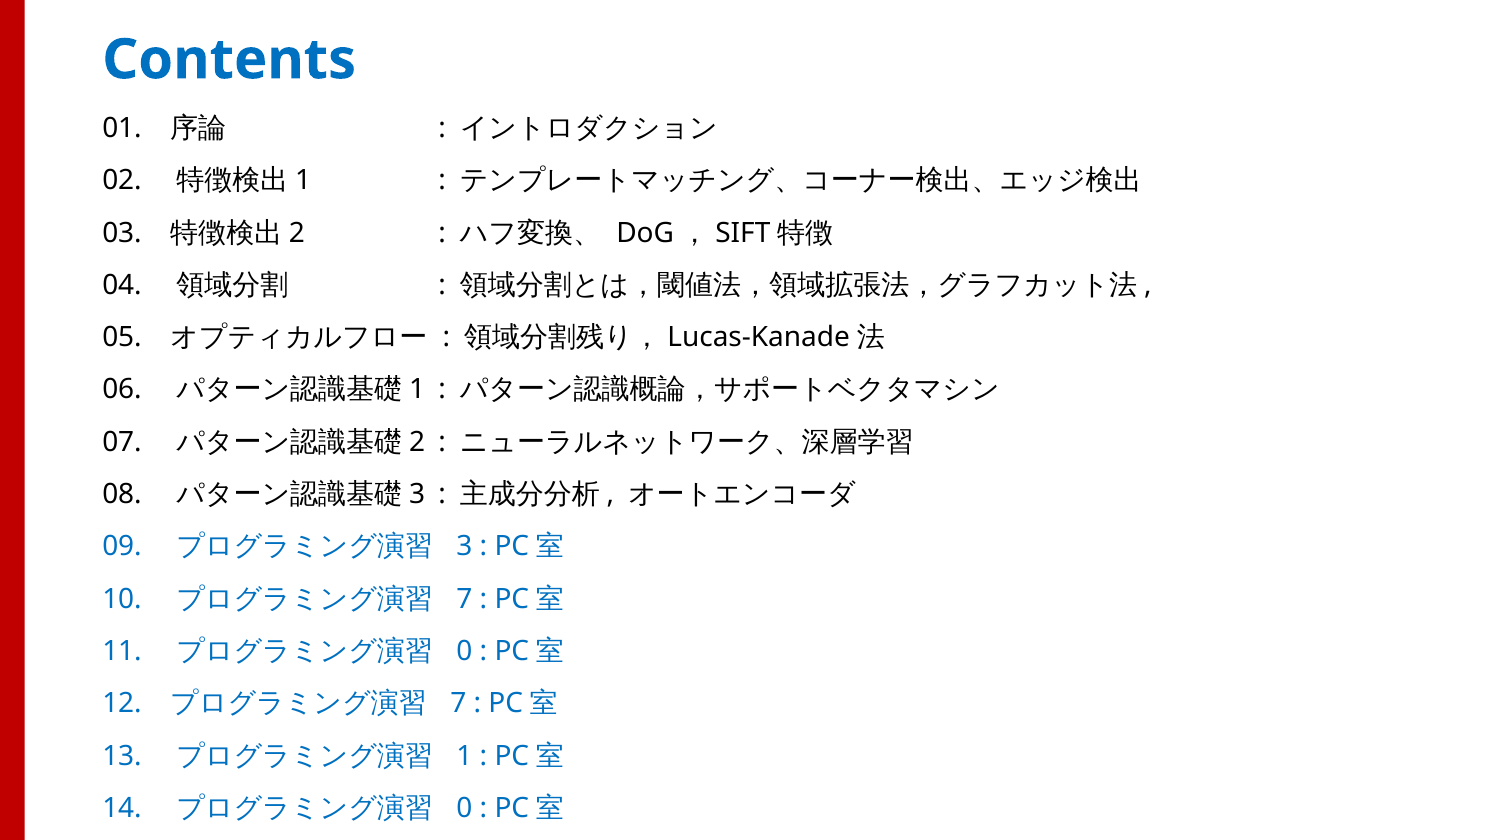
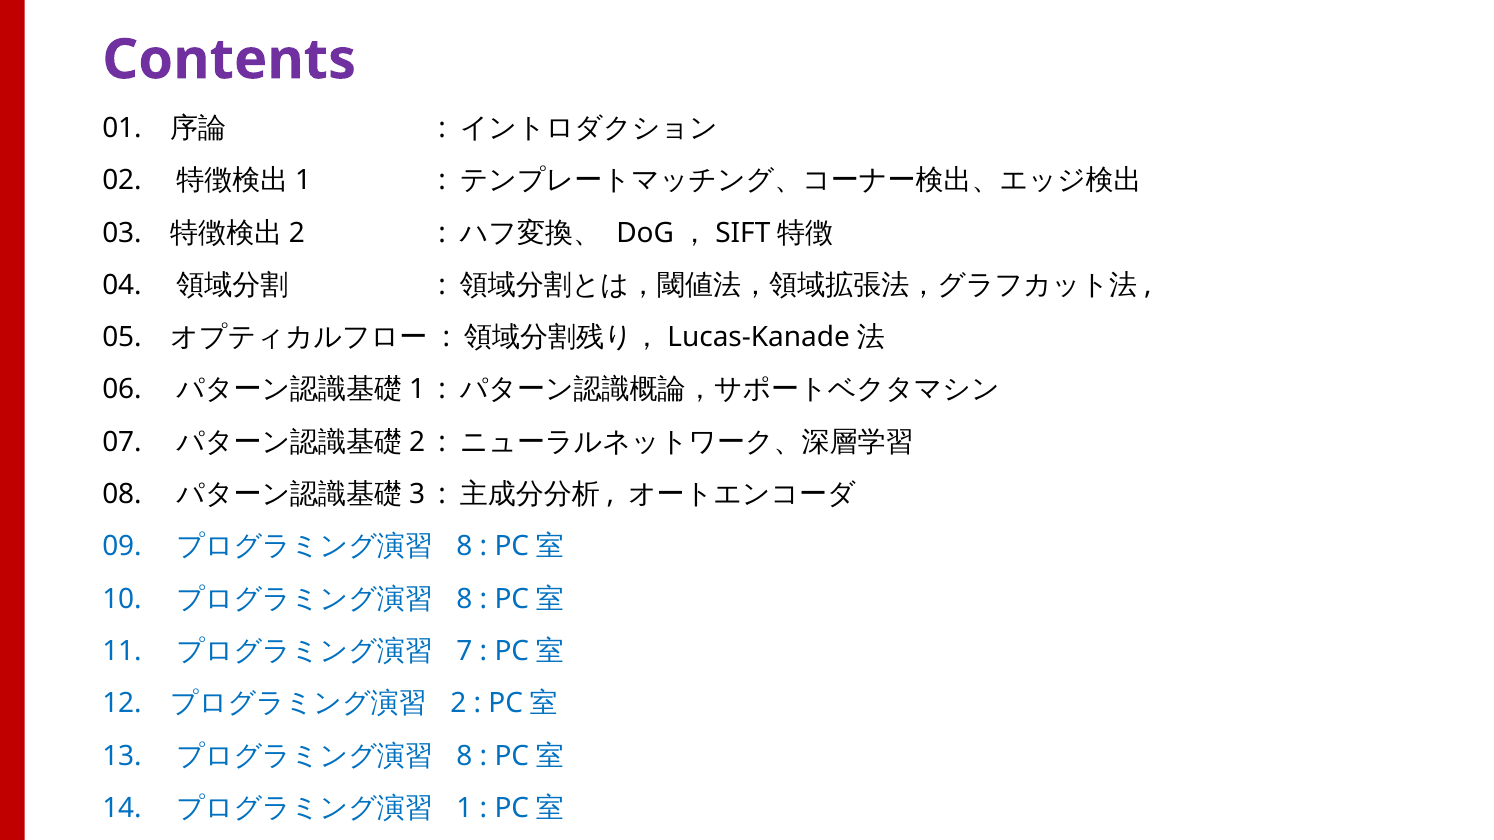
Contents colour: blue -> purple
3 at (465, 547): 3 -> 8
7 at (465, 599): 7 -> 8
0 at (465, 651): 0 -> 7
7 at (458, 704): 7 -> 2
1 at (465, 756): 1 -> 8
0 at (465, 808): 0 -> 1
